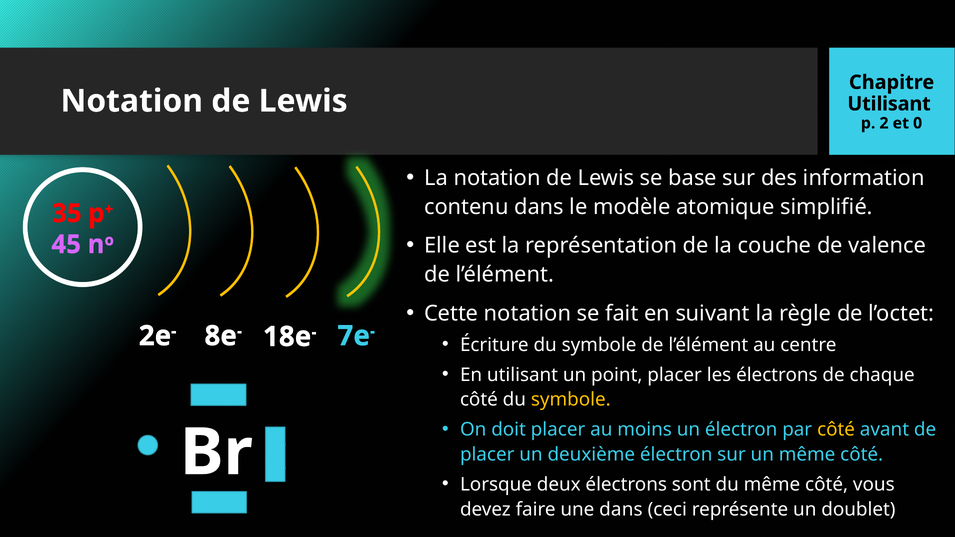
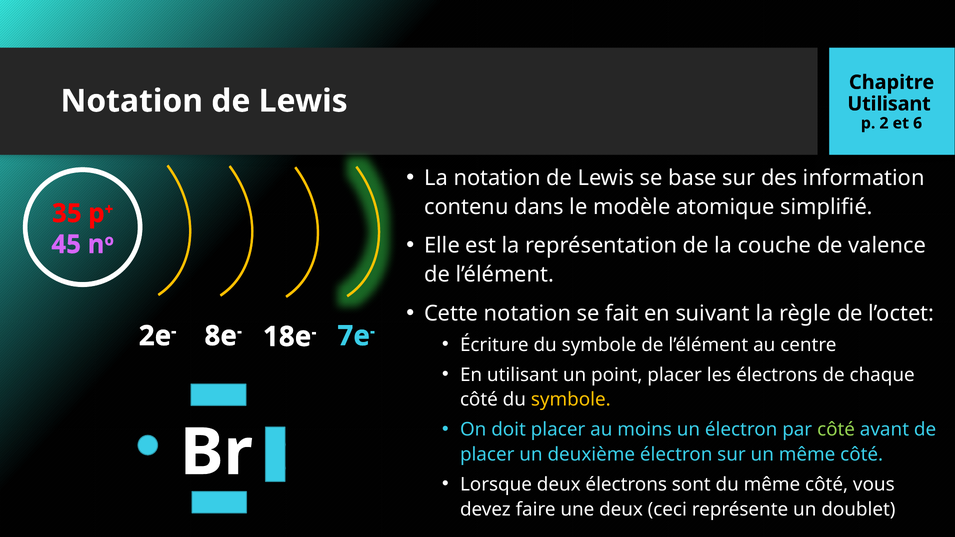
0: 0 -> 6
côté at (836, 430) colour: yellow -> light green
une dans: dans -> deux
